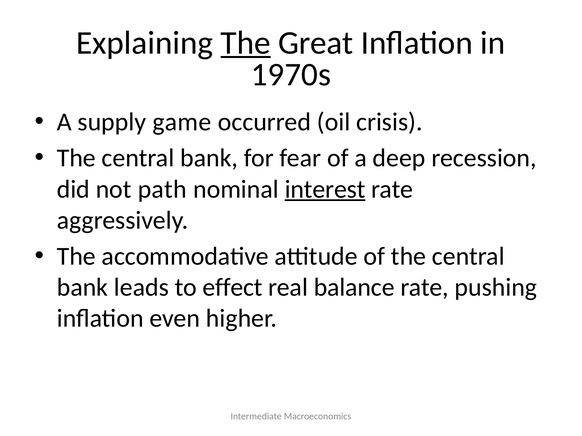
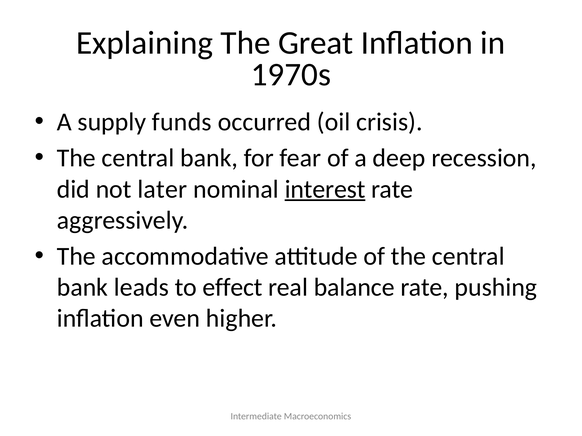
The at (246, 43) underline: present -> none
game: game -> funds
path: path -> later
